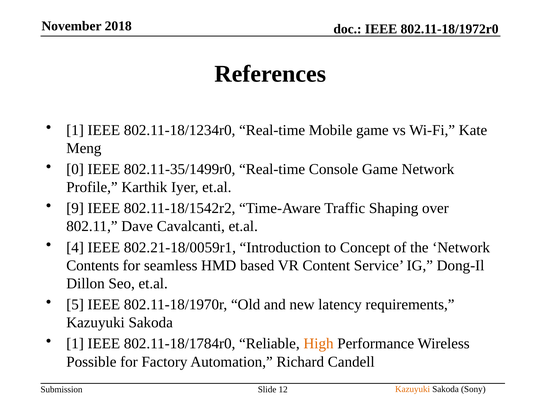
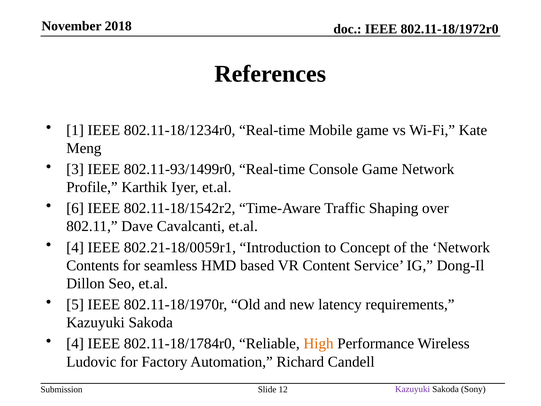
0: 0 -> 3
802.11-35/1499r0: 802.11-35/1499r0 -> 802.11-93/1499r0
9: 9 -> 6
1 at (75, 343): 1 -> 4
Possible: Possible -> Ludovic
Kazuyuki at (413, 389) colour: orange -> purple
